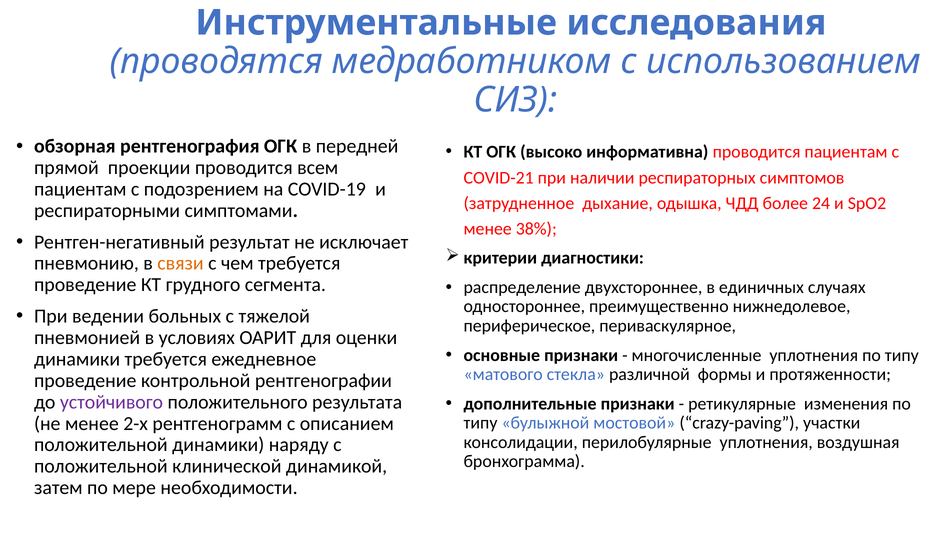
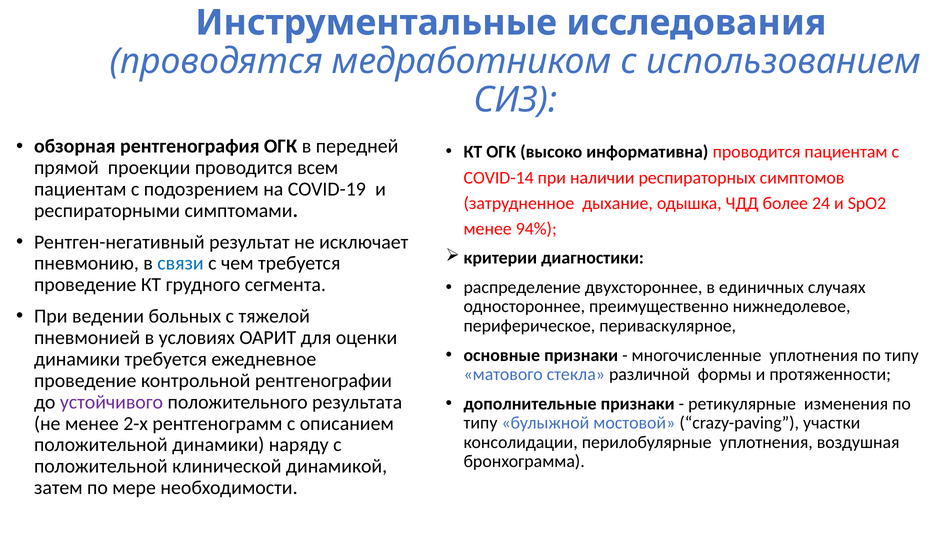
COVID-21: COVID-21 -> COVID-14
38%: 38% -> 94%
связи colour: orange -> blue
